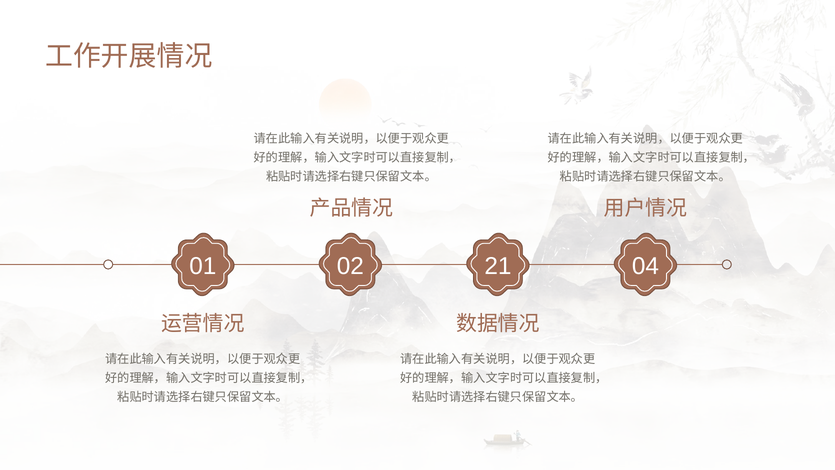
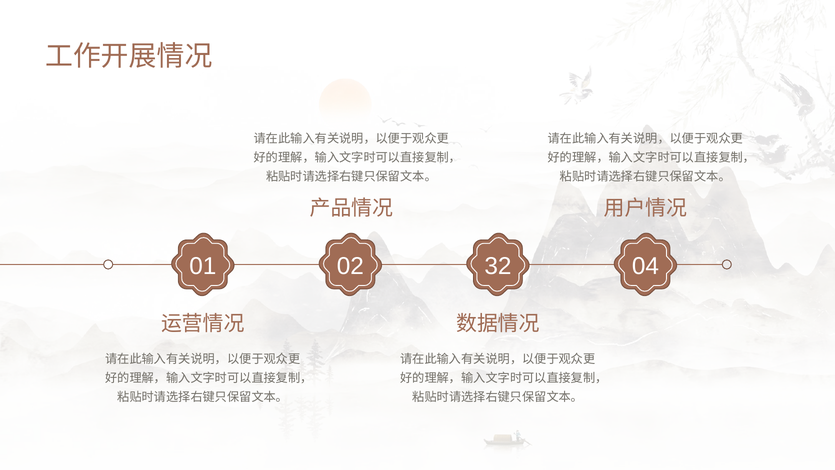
21: 21 -> 32
